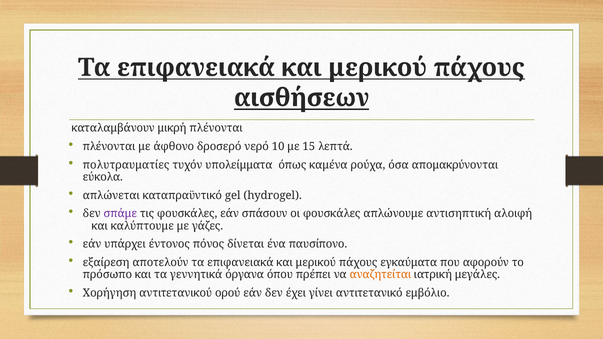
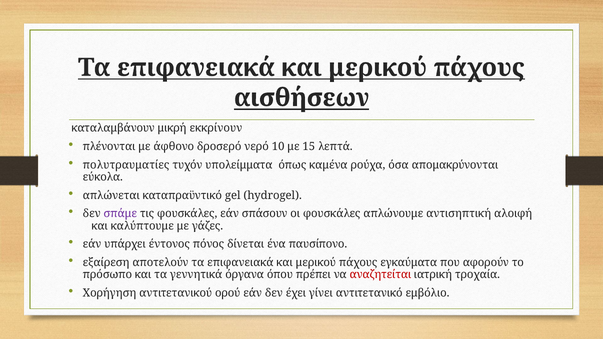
μικρή πλένονται: πλένονται -> εκκρίνουν
αναζητείται colour: orange -> red
μεγάλες: μεγάλες -> τροχαία
